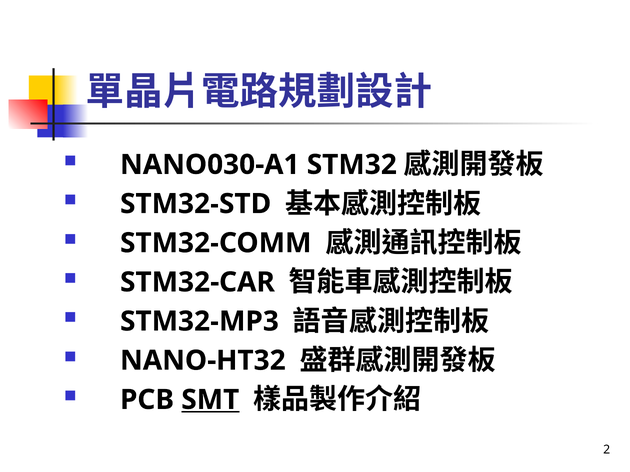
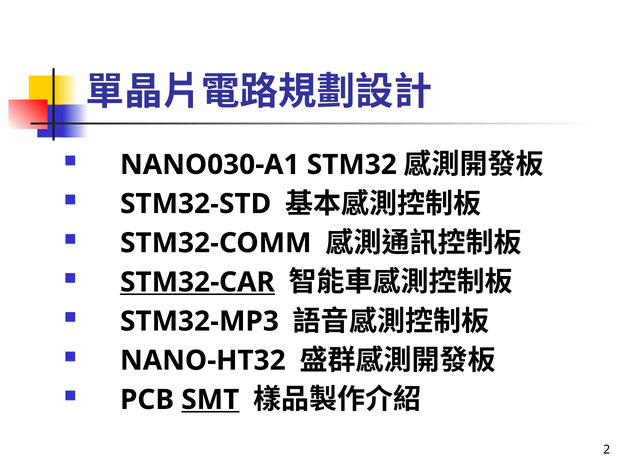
STM32-CAR underline: none -> present
